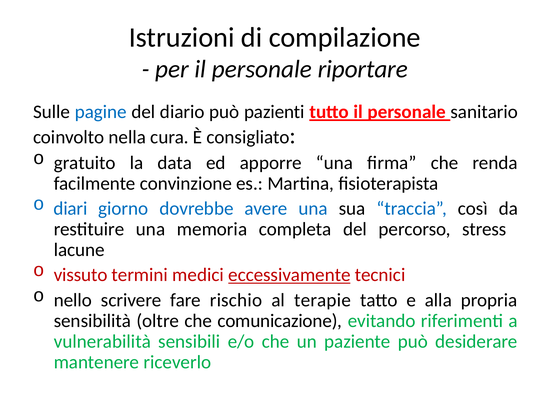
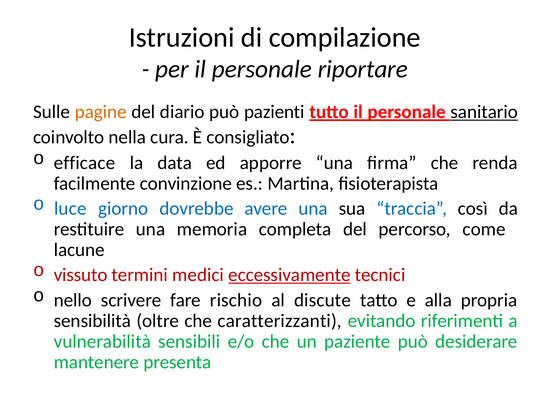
pagine colour: blue -> orange
sanitario underline: none -> present
gratuito: gratuito -> efficace
diari: diari -> luce
stress: stress -> come
terapie: terapie -> discute
comunicazione: comunicazione -> caratterizzanti
riceverlo: riceverlo -> presenta
